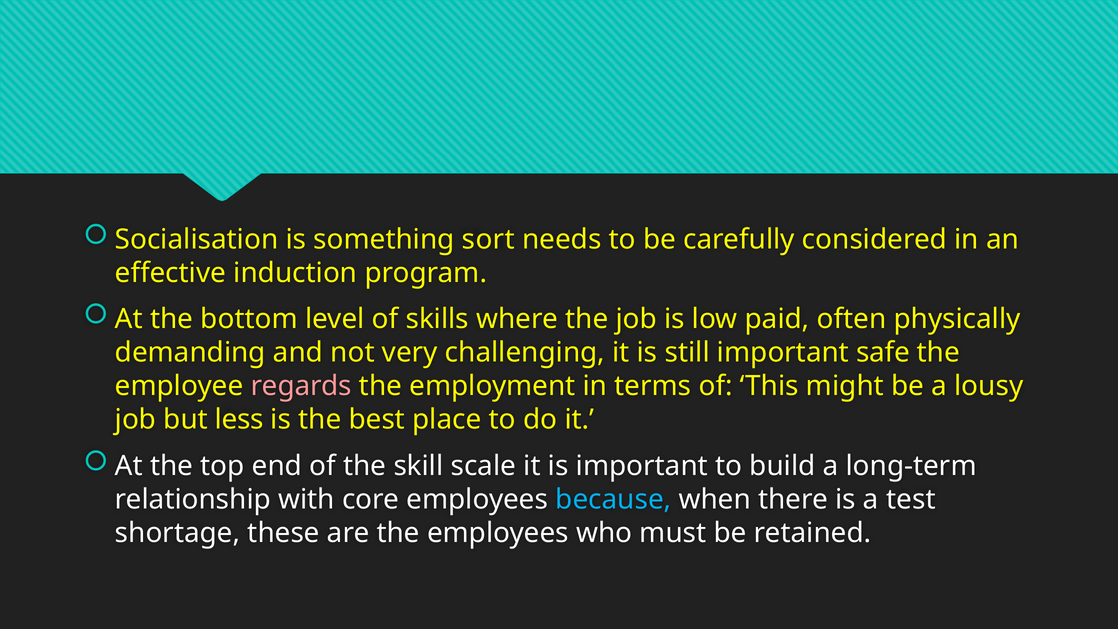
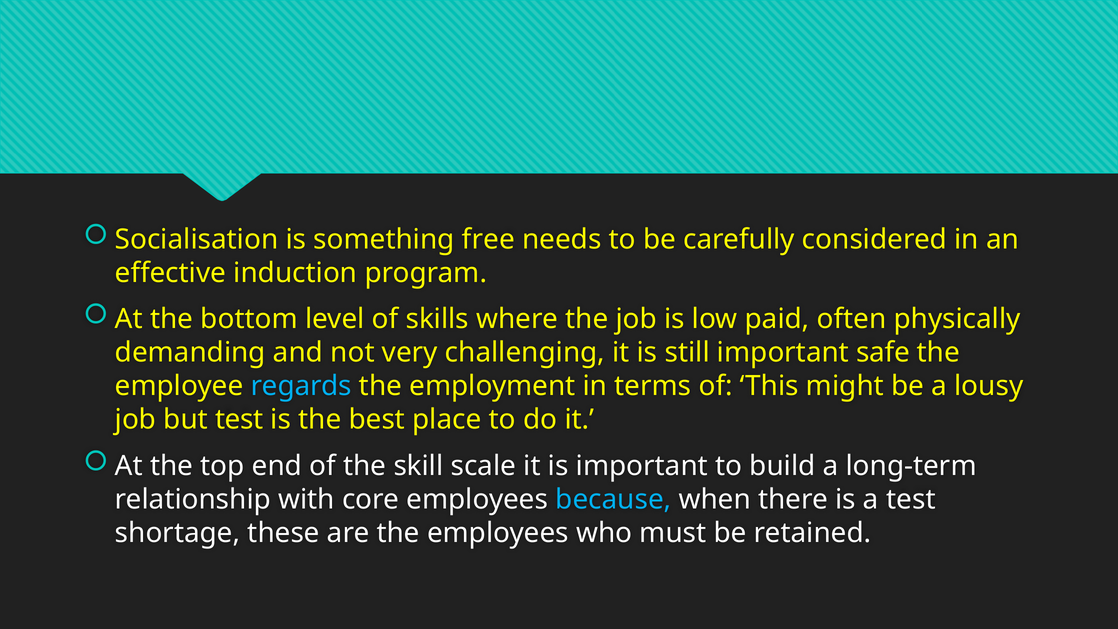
sort: sort -> free
regards colour: pink -> light blue
but less: less -> test
